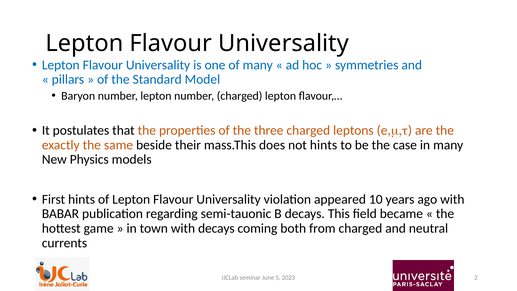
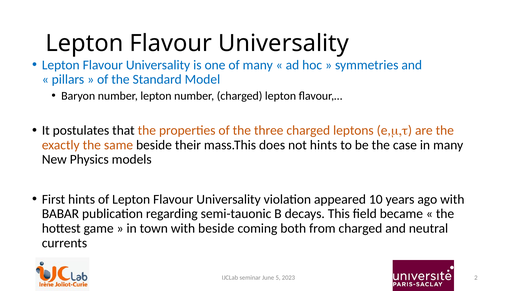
with decays: decays -> beside
